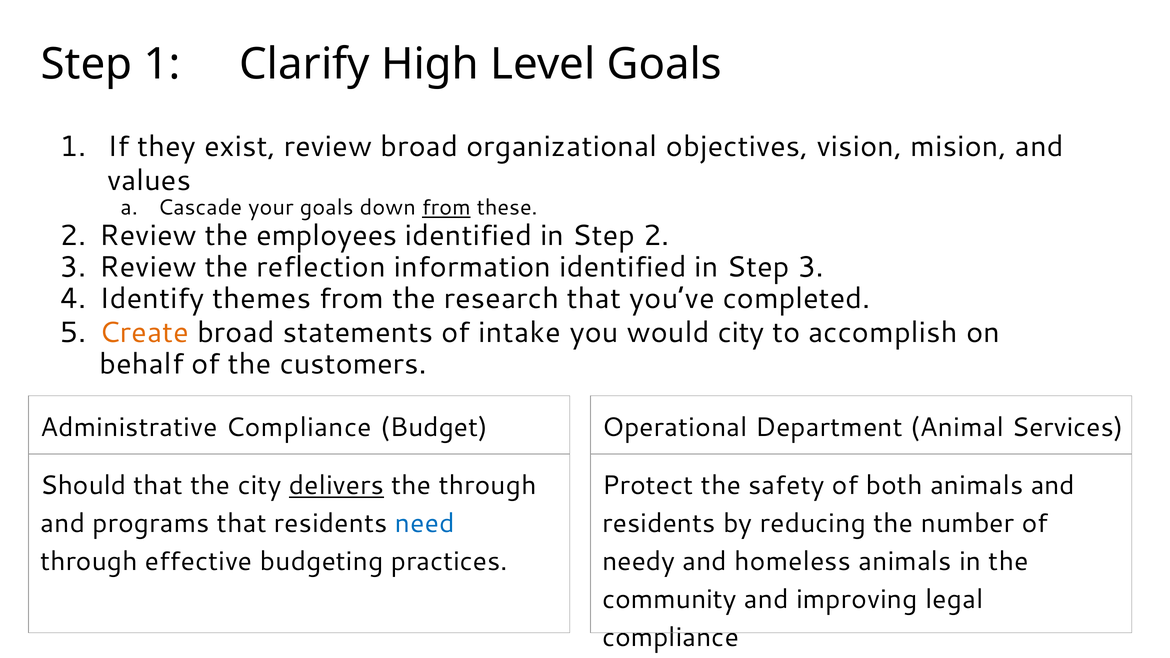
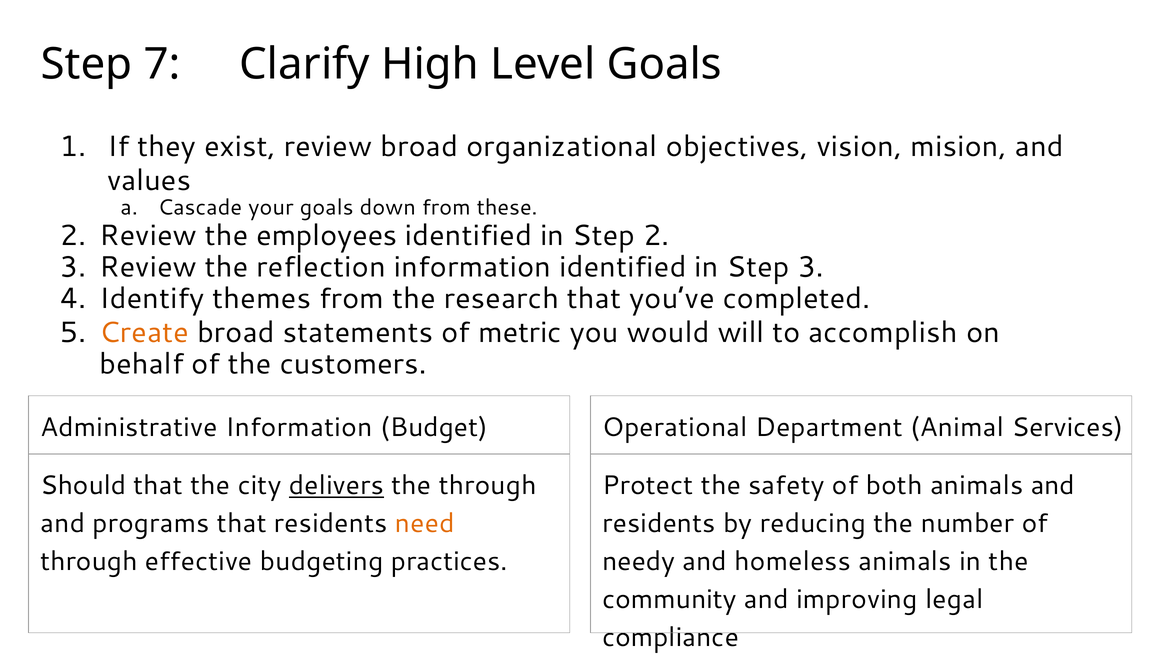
Step 1: 1 -> 7
from at (446, 208) underline: present -> none
intake: intake -> metric
would city: city -> will
Administrative Compliance: Compliance -> Information
need colour: blue -> orange
